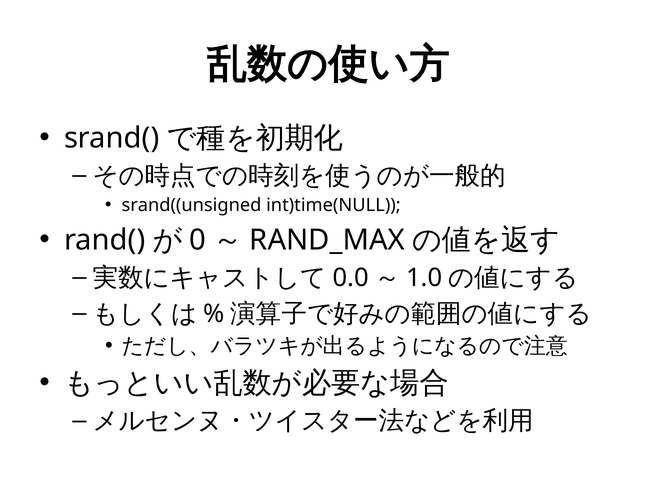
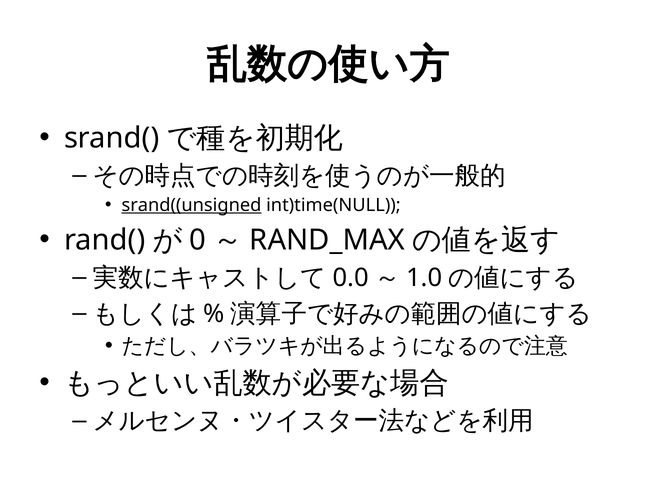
srand((unsigned underline: none -> present
